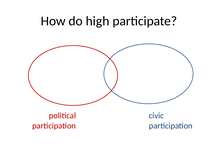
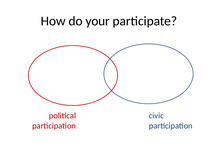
high: high -> your
